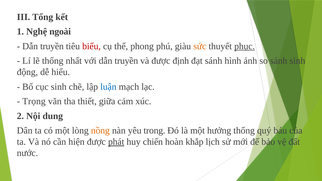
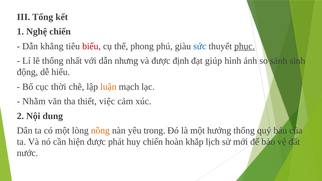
Nghệ ngoài: ngoài -> chiến
truyền at (52, 46): truyền -> khẳng
sức colour: orange -> blue
với dẫn truyền: truyền -> nhưng
đạt sánh: sánh -> giúp
cục sinh: sinh -> thời
luận colour: blue -> orange
Trọng: Trọng -> Nhằm
giữa: giữa -> việc
phát underline: present -> none
